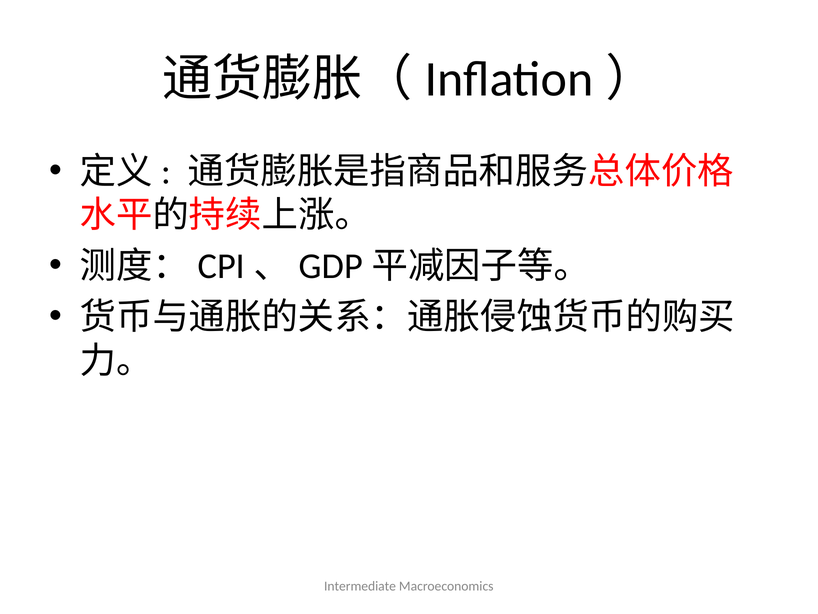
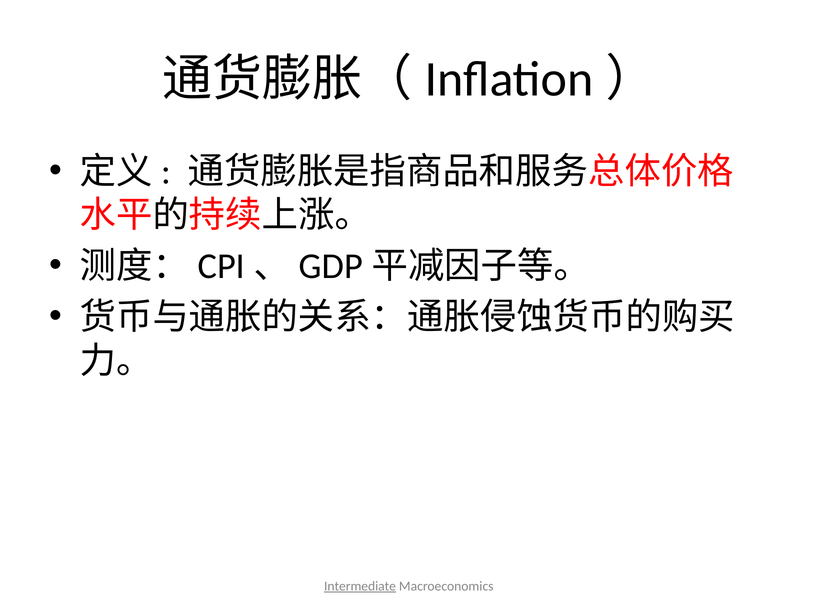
Intermediate underline: none -> present
